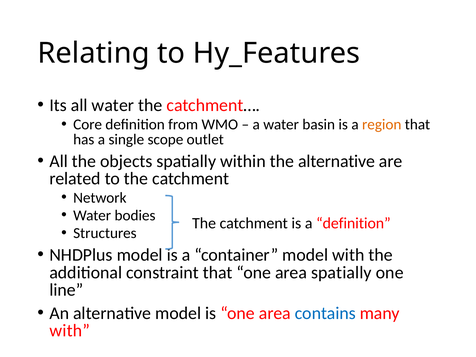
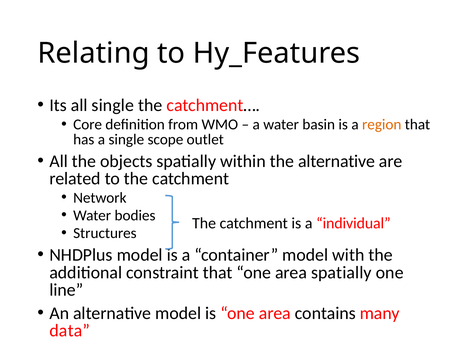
all water: water -> single
a definition: definition -> individual
contains colour: blue -> black
with at (70, 331): with -> data
